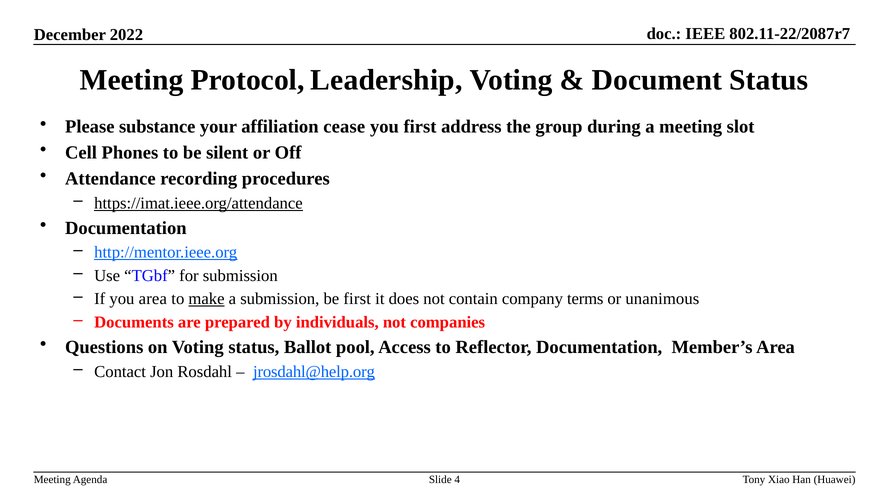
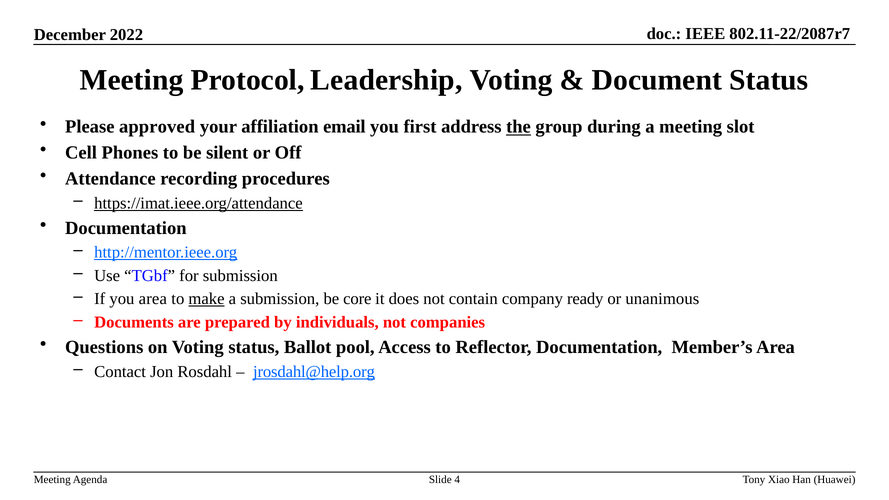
substance: substance -> approved
cease: cease -> email
the underline: none -> present
be first: first -> core
terms: terms -> ready
